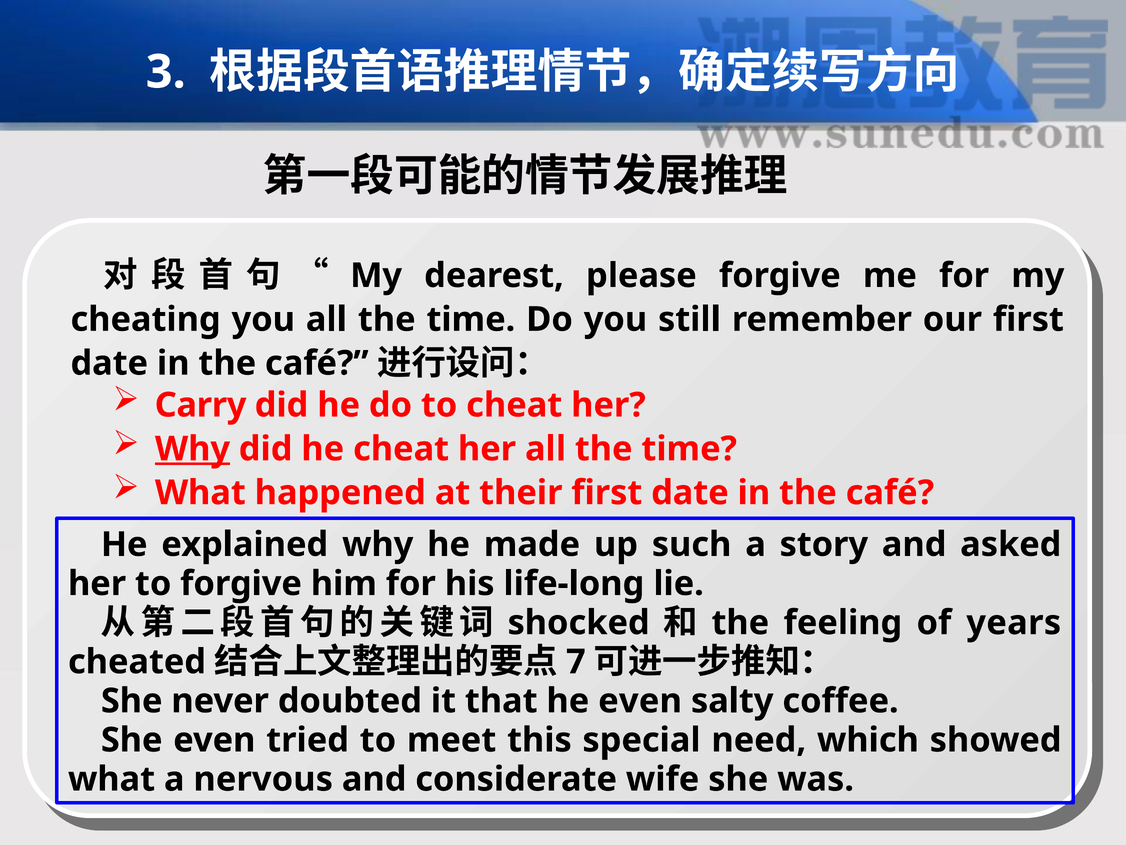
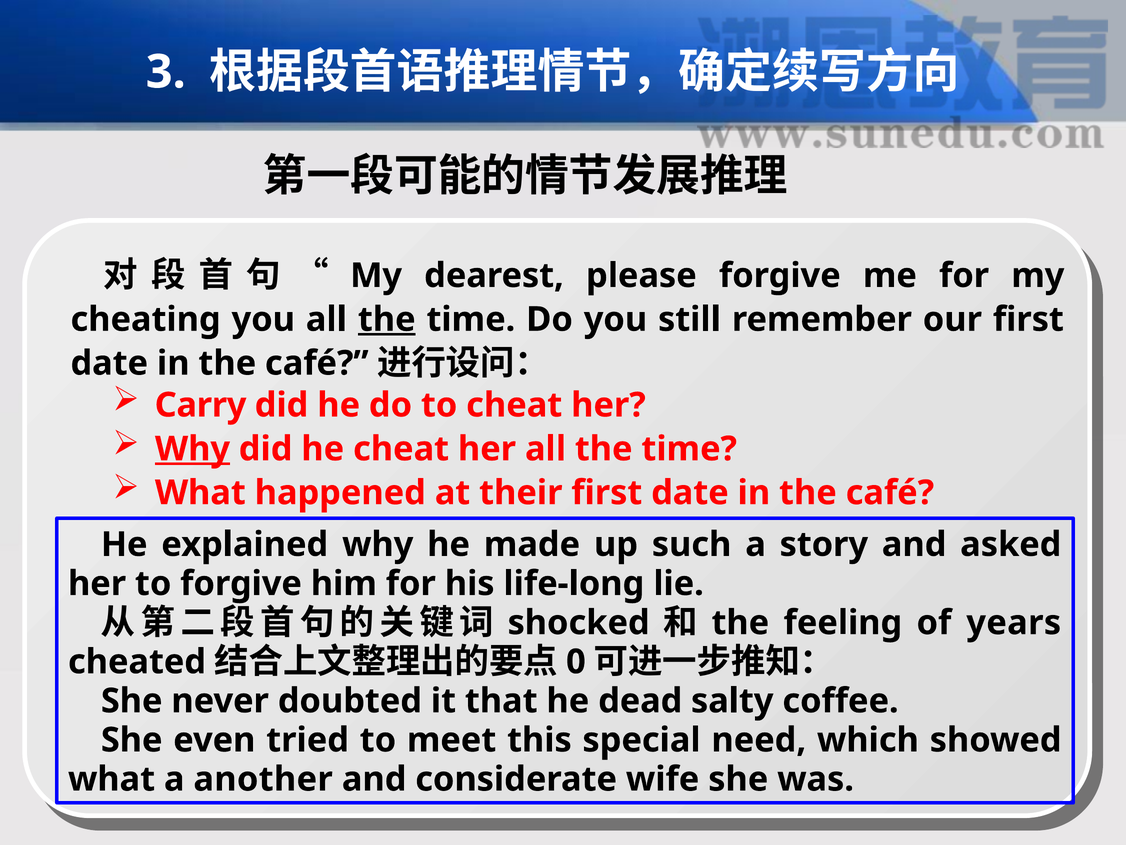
the at (387, 319) underline: none -> present
7: 7 -> 0
he even: even -> dead
nervous: nervous -> another
